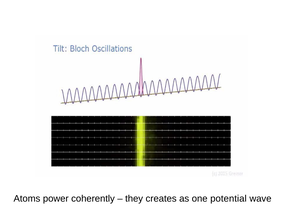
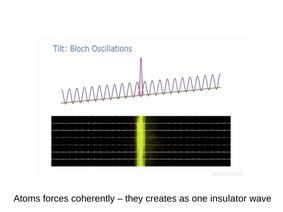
power: power -> forces
potential: potential -> insulator
